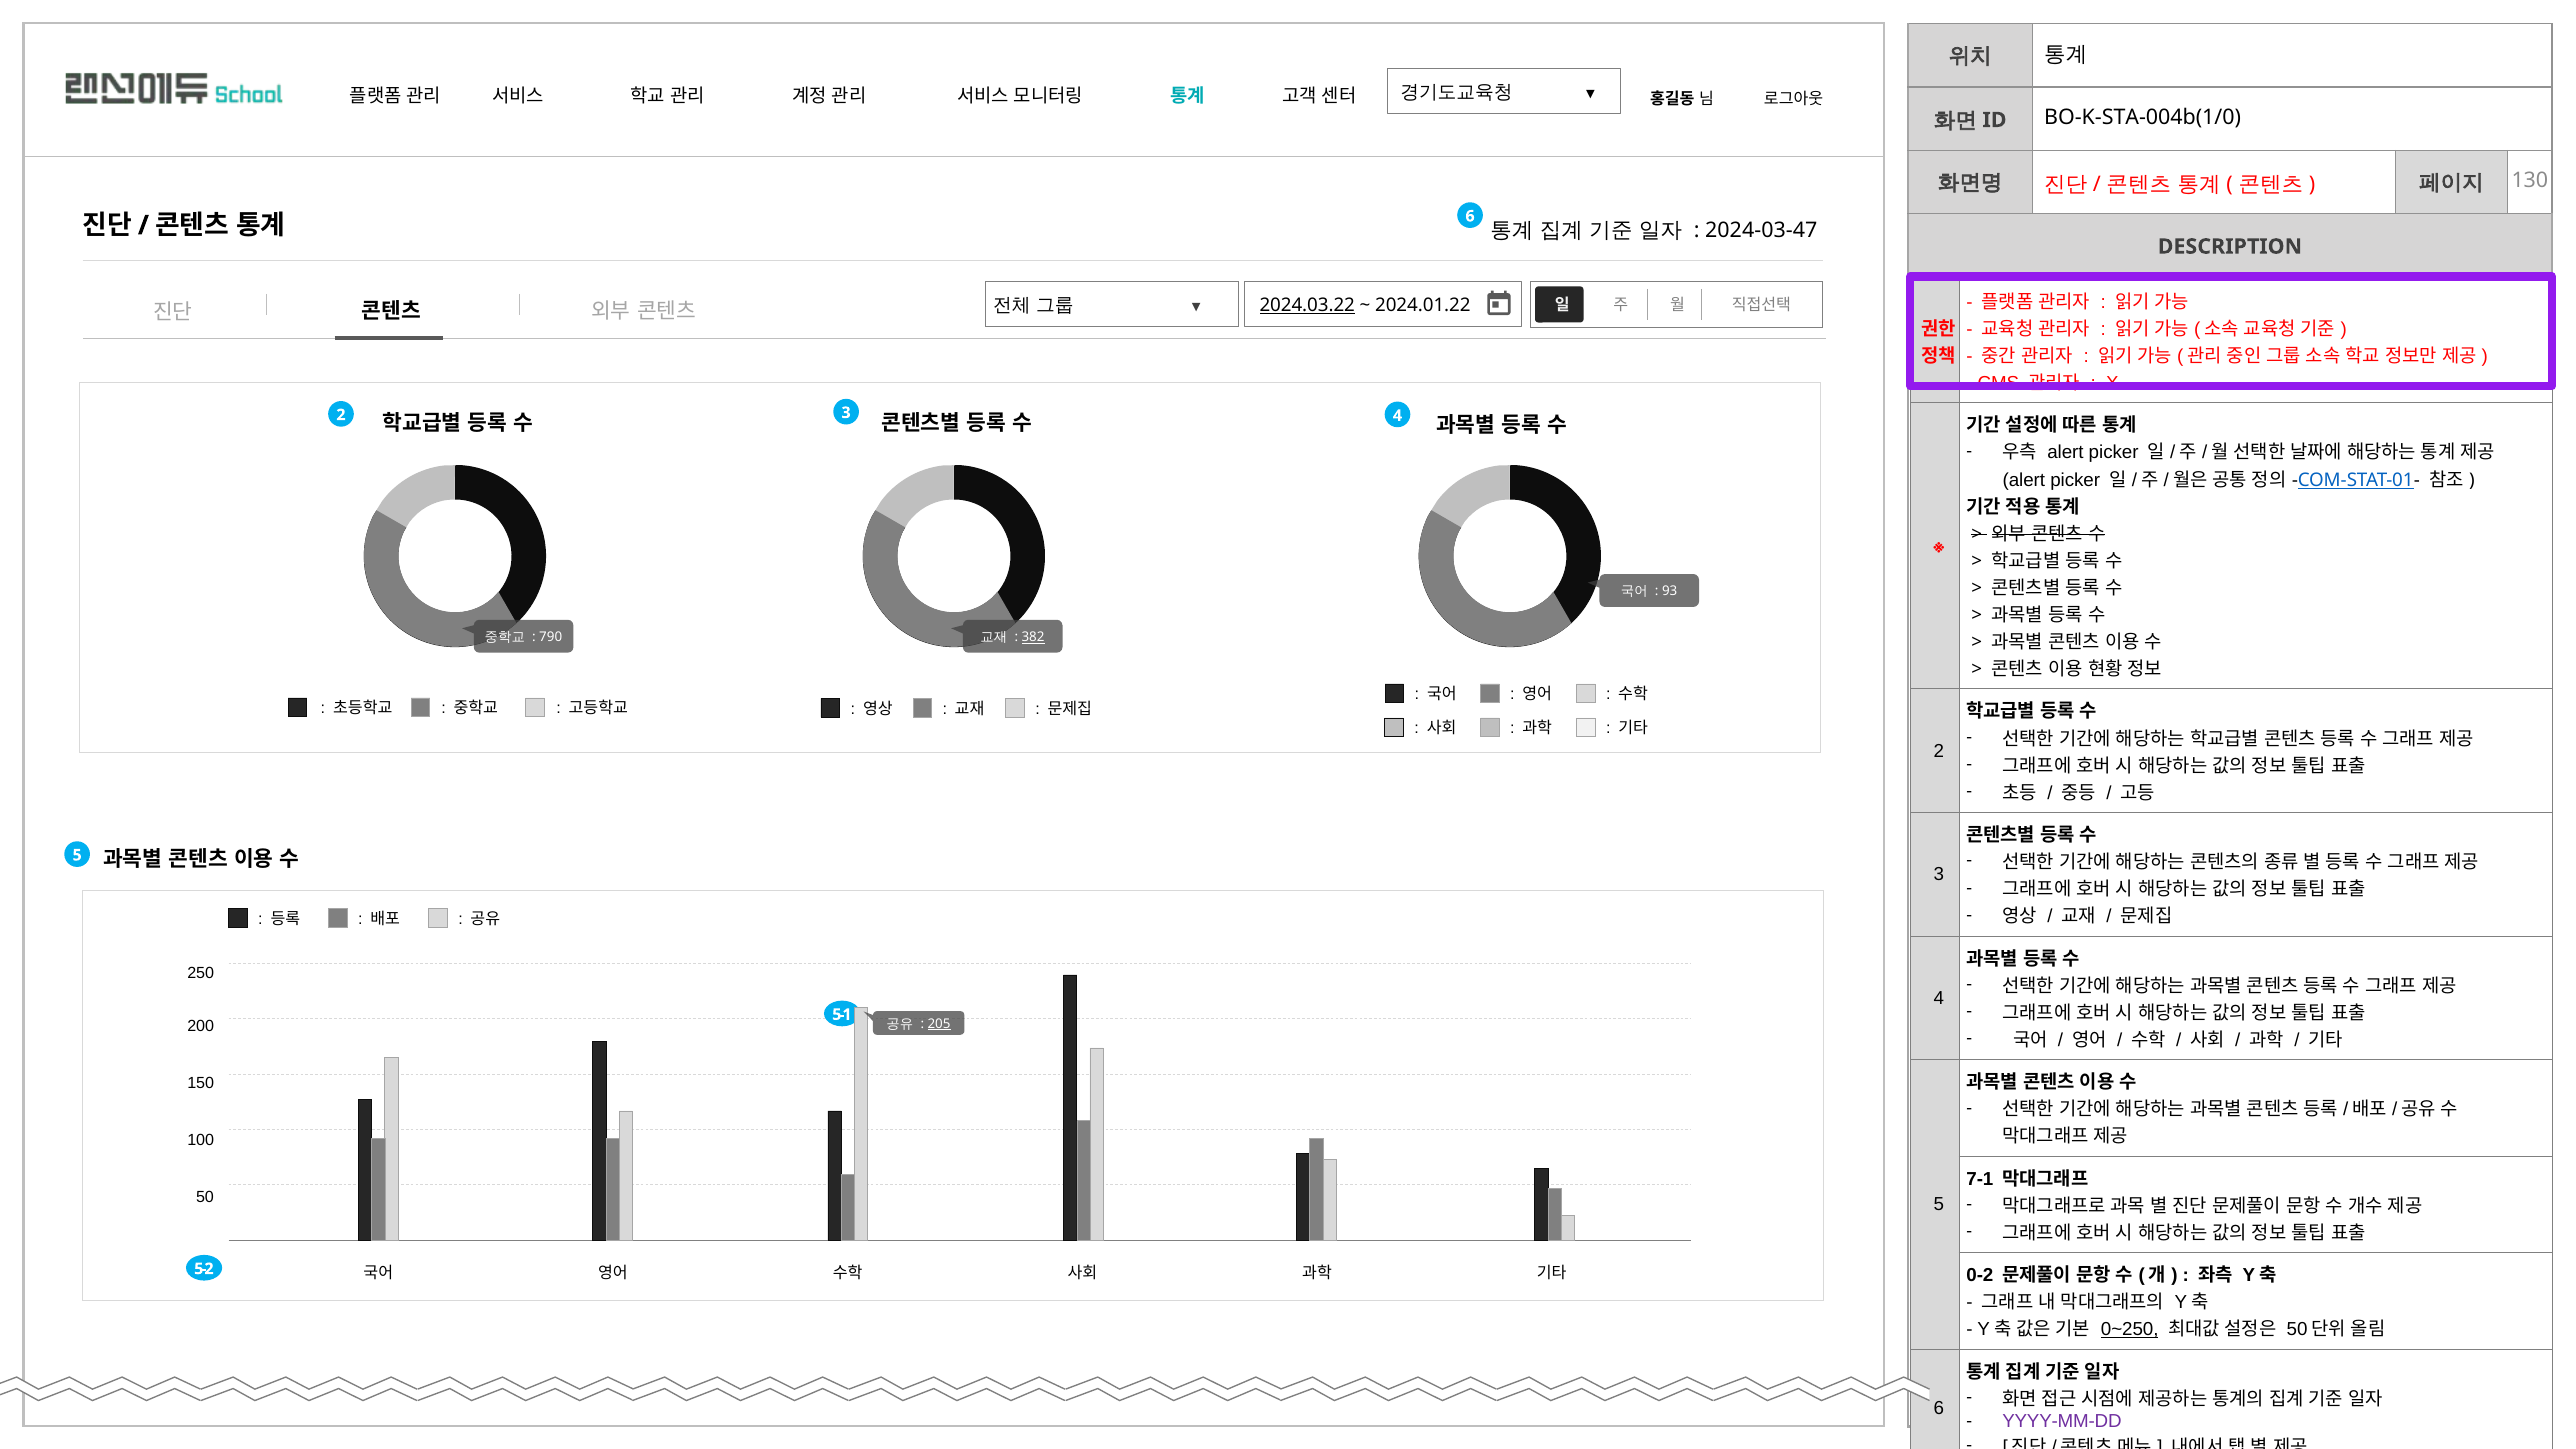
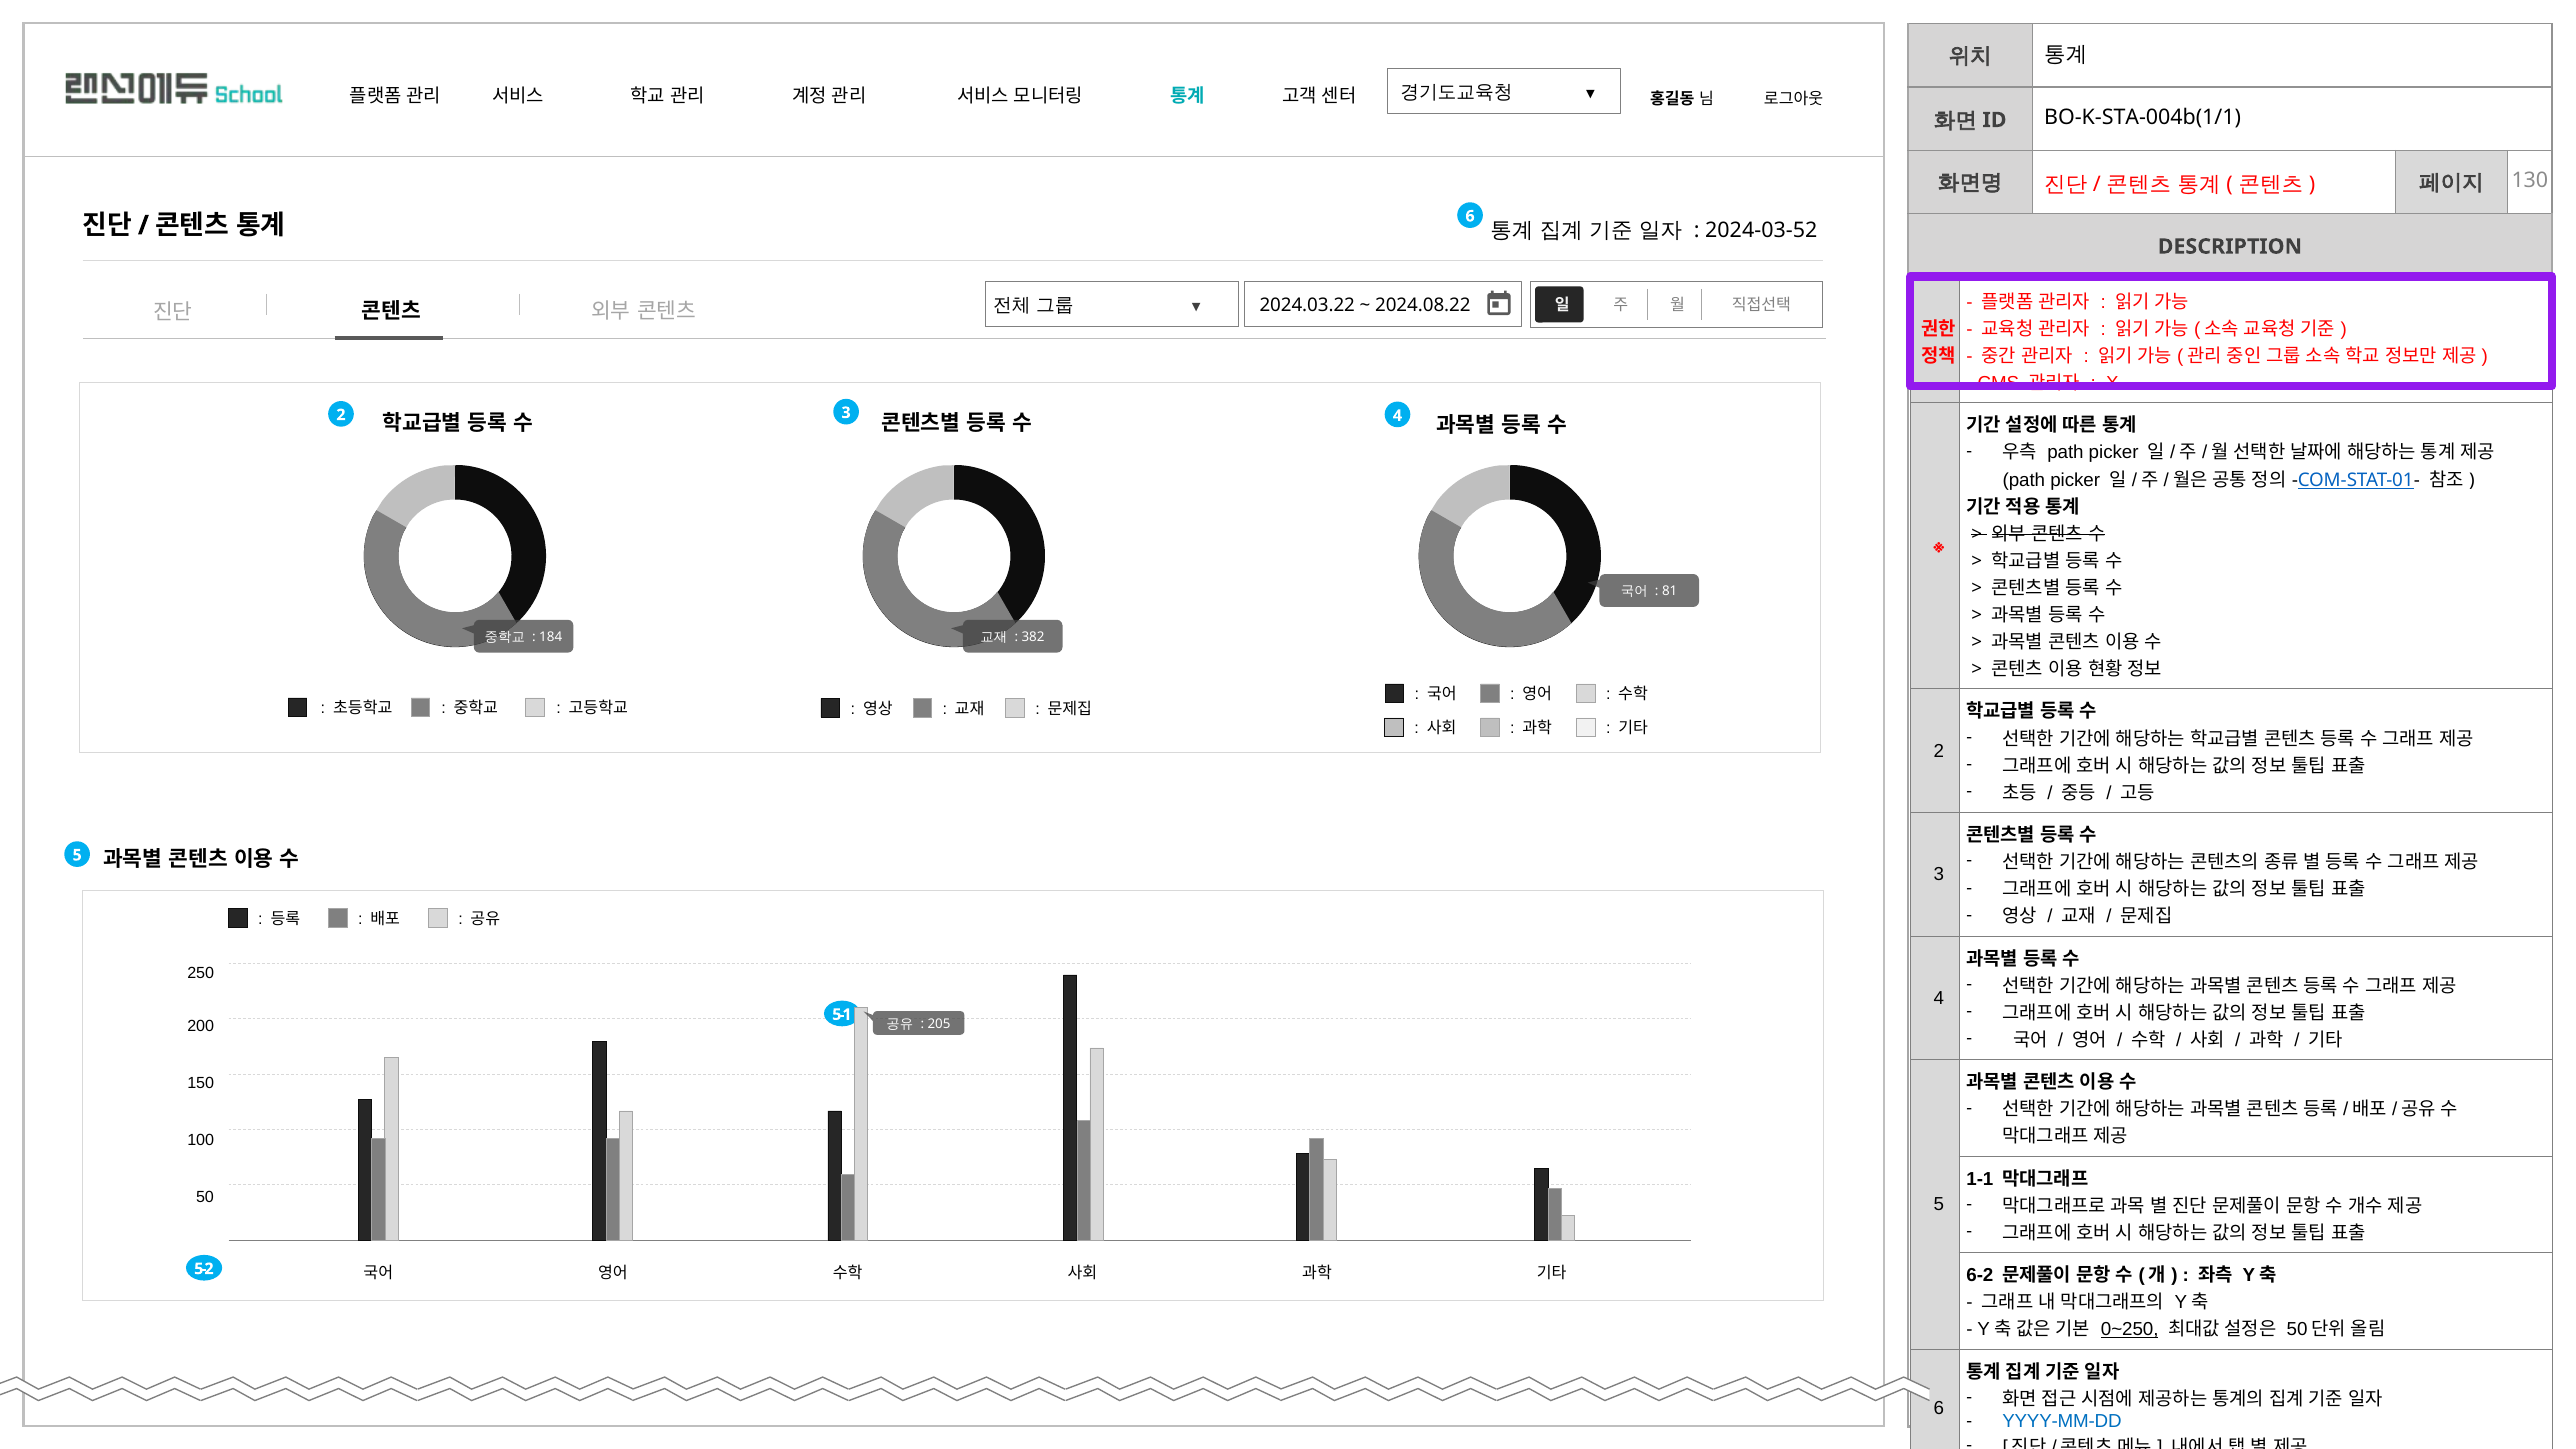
BO-K-STA-004b(1/0: BO-K-STA-004b(1/0 -> BO-K-STA-004b(1/1
2024-03-47: 2024-03-47 -> 2024-03-52
2024.03.22 underline: present -> none
2024.01.22: 2024.01.22 -> 2024.08.22
alert at (2065, 453): alert -> path
alert at (2024, 480): alert -> path
93: 93 -> 81
790: 790 -> 184
382 underline: present -> none
205 underline: present -> none
7-1: 7-1 -> 1-1
0-2: 0-2 -> 6-2
YYYY-MM-DD colour: purple -> blue
